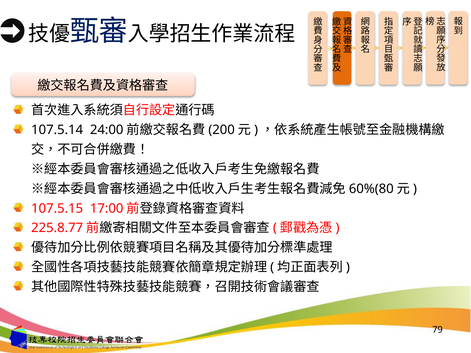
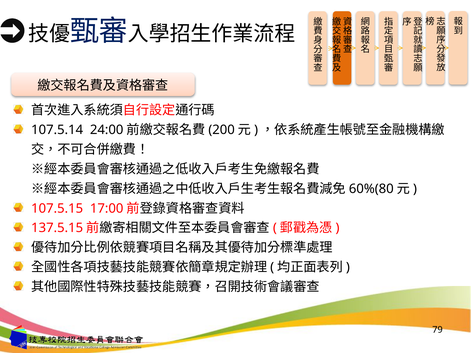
225.8.77: 225.8.77 -> 137.5.15
